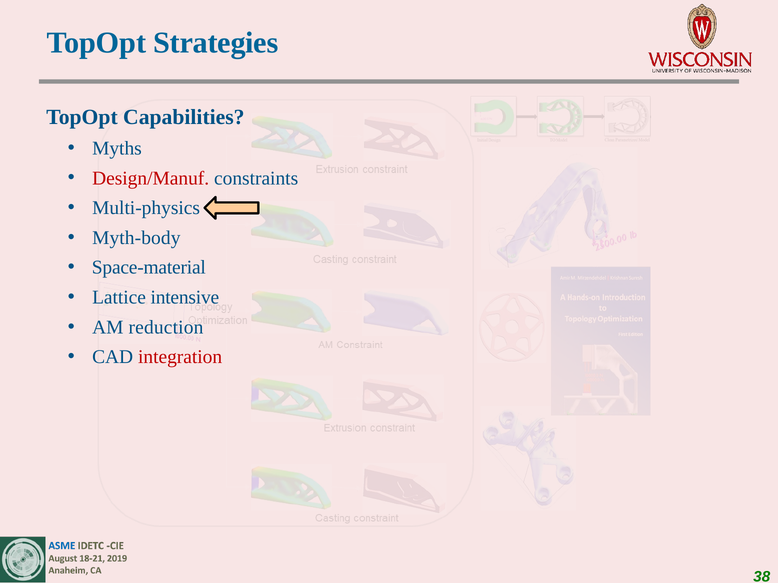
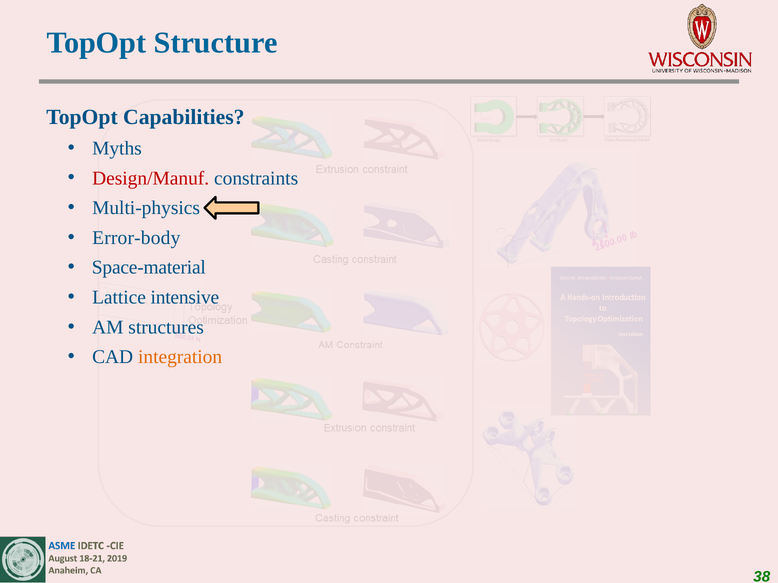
Strategies: Strategies -> Structure
Myth-body: Myth-body -> Error-body
reduction: reduction -> structures
integration colour: red -> orange
